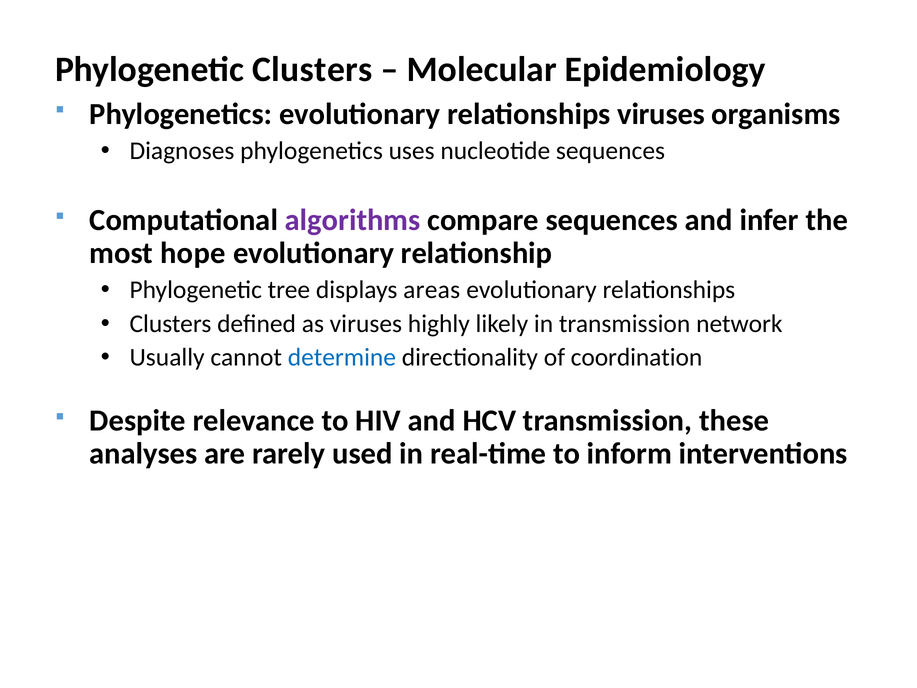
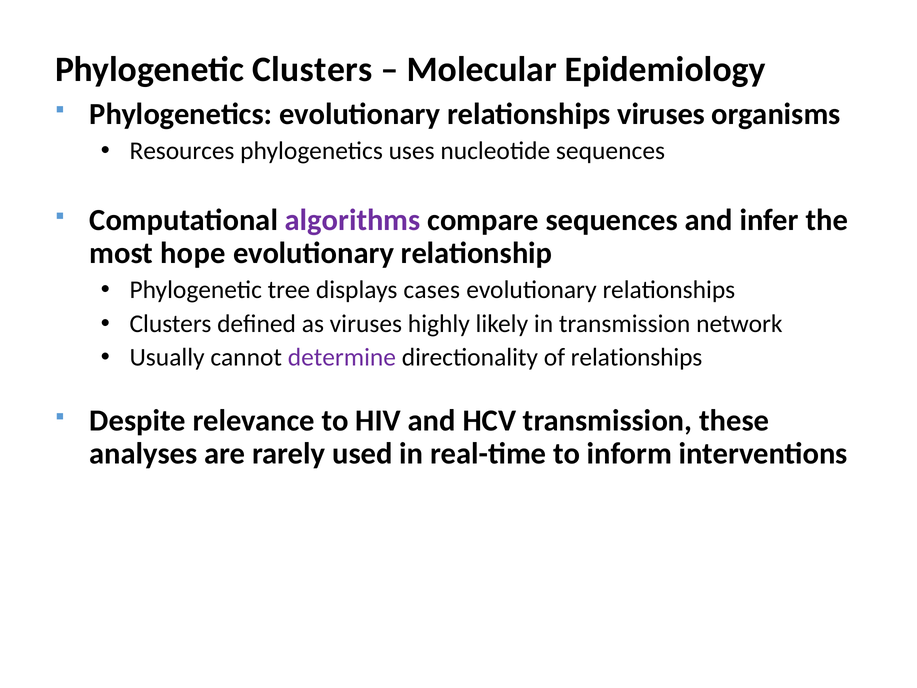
Diagnoses: Diagnoses -> Resources
areas: areas -> cases
determine colour: blue -> purple
of coordination: coordination -> relationships
